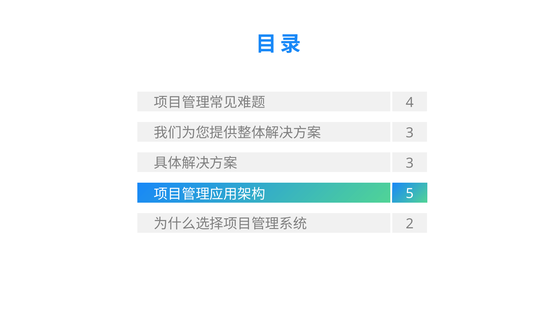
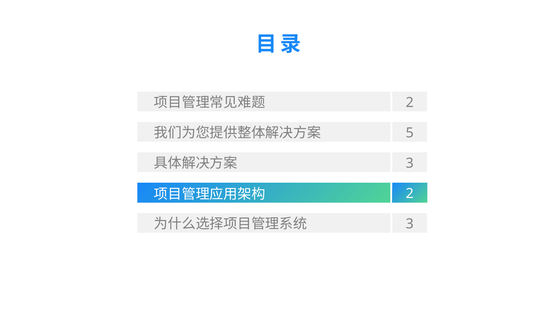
4 at (410, 103): 4 -> 2
3 at (410, 133): 3 -> 5
5 at (410, 194): 5 -> 2
2 at (410, 224): 2 -> 3
